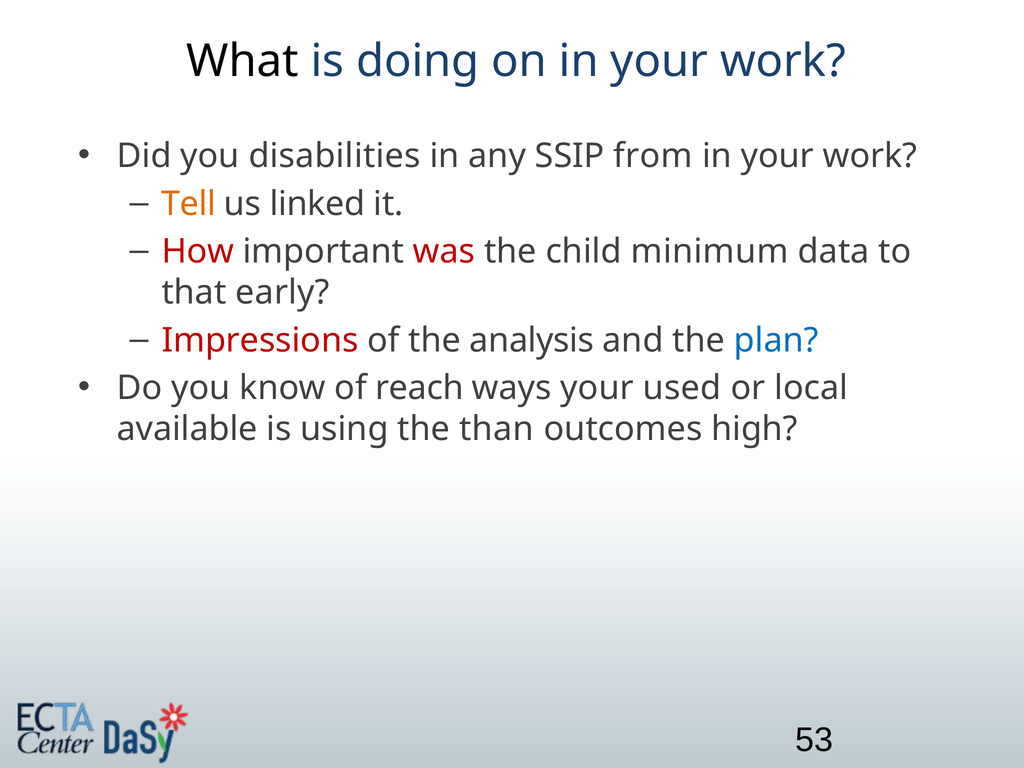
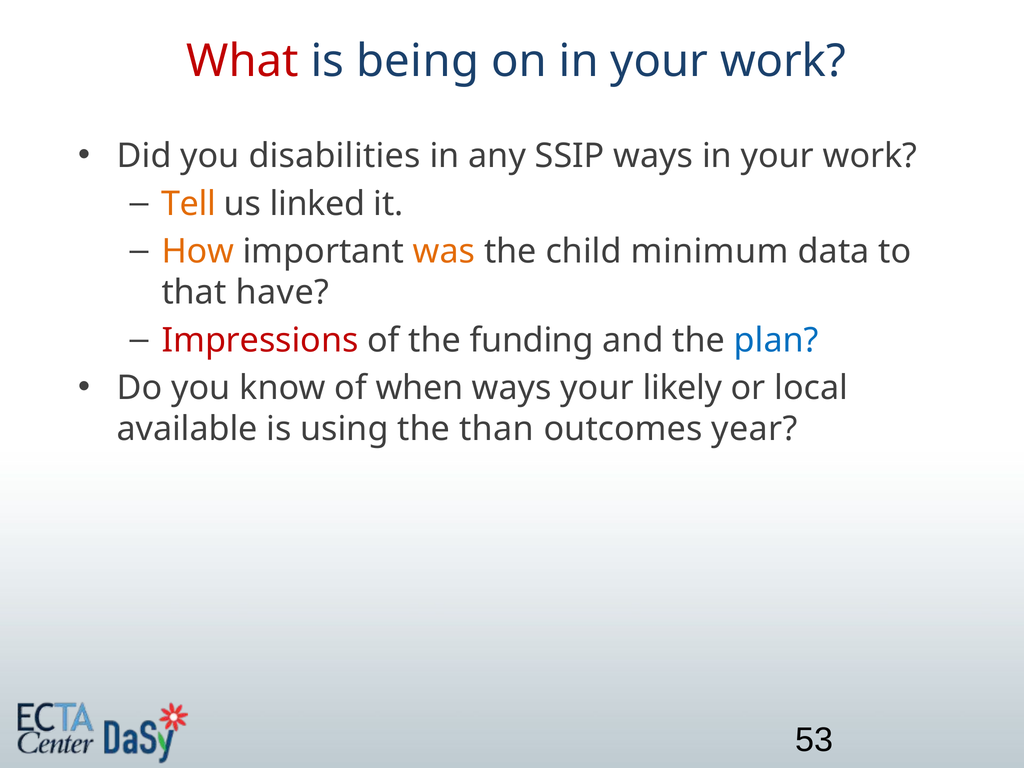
What colour: black -> red
doing: doing -> being
SSIP from: from -> ways
How colour: red -> orange
was colour: red -> orange
early: early -> have
analysis: analysis -> funding
reach: reach -> when
used: used -> likely
high: high -> year
